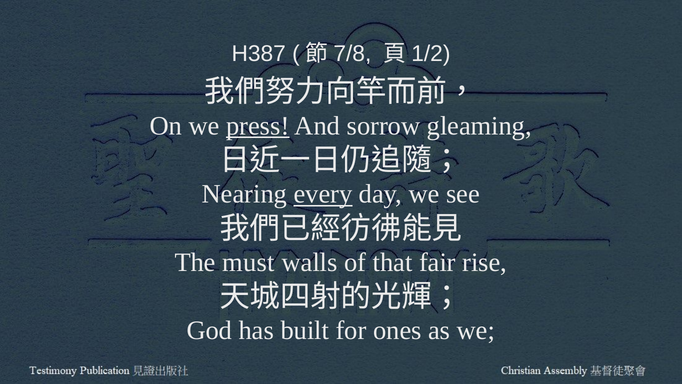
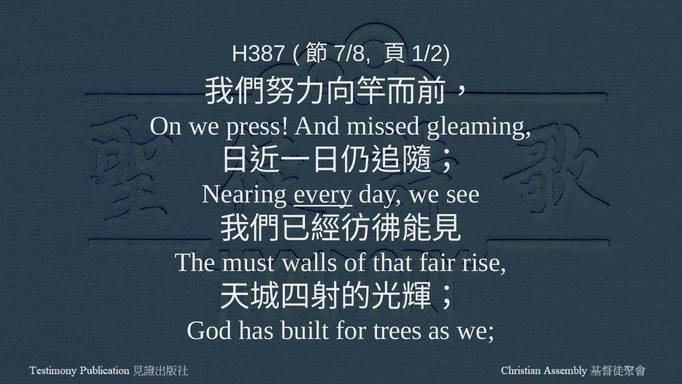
press underline: present -> none
sorrow: sorrow -> missed
ones: ones -> trees
